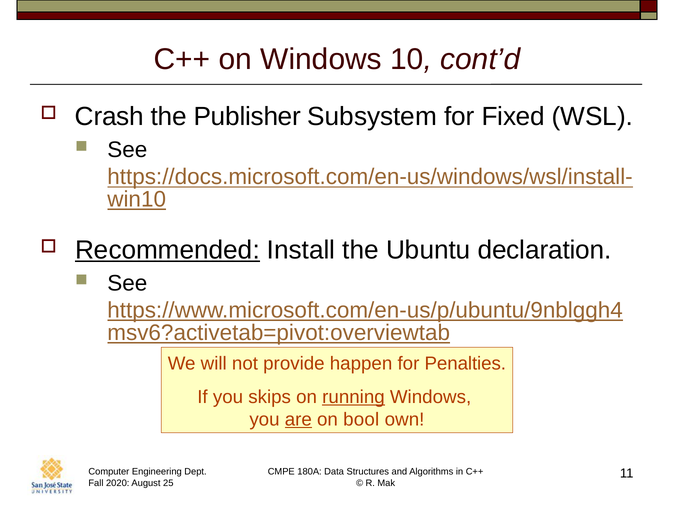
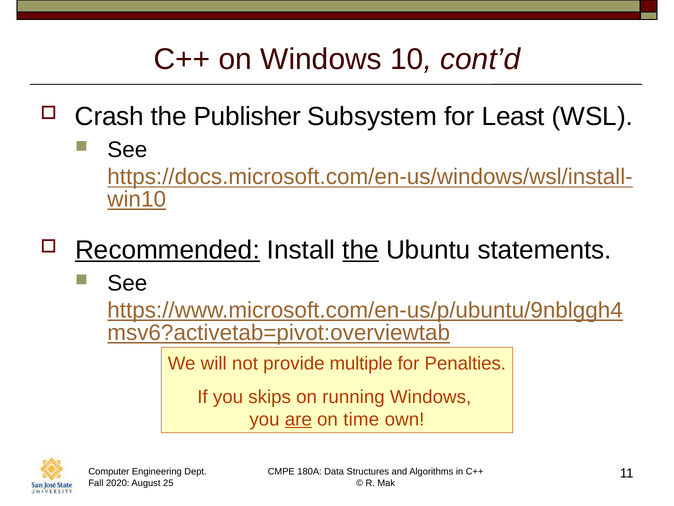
Fixed: Fixed -> Least
the at (361, 250) underline: none -> present
declaration: declaration -> statements
happen: happen -> multiple
running underline: present -> none
bool: bool -> time
